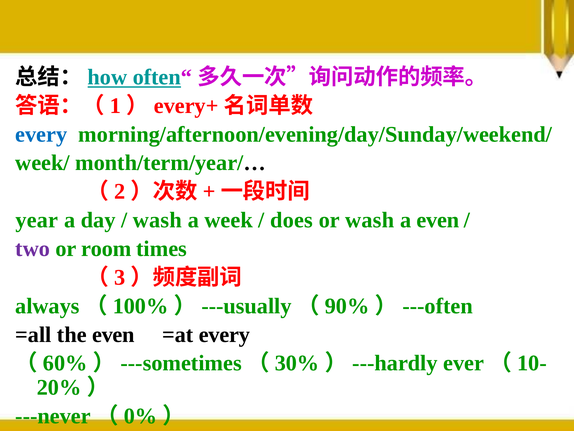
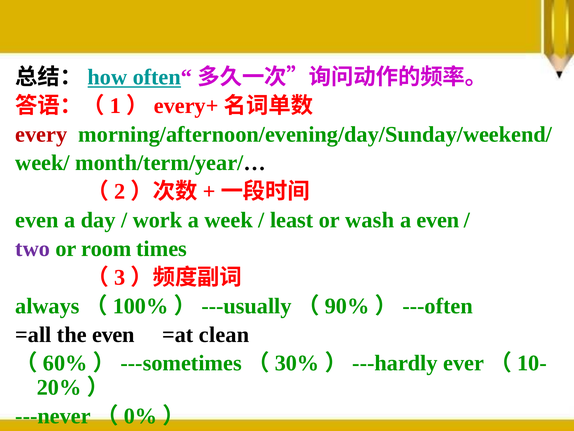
every at (41, 134) colour: blue -> red
year at (37, 220): year -> even
wash at (157, 220): wash -> work
does: does -> least
=at every: every -> clean
